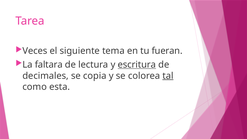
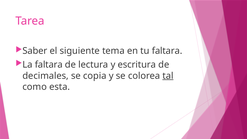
Veces: Veces -> Saber
tu fueran: fueran -> faltara
escritura underline: present -> none
